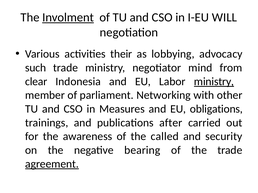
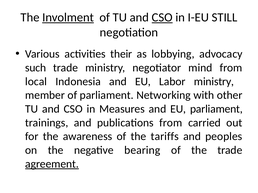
CSO at (162, 17) underline: none -> present
WILL: WILL -> STILL
clear: clear -> local
ministry at (214, 82) underline: present -> none
EU obligations: obligations -> parliament
publications after: after -> from
called: called -> tariffs
security: security -> peoples
